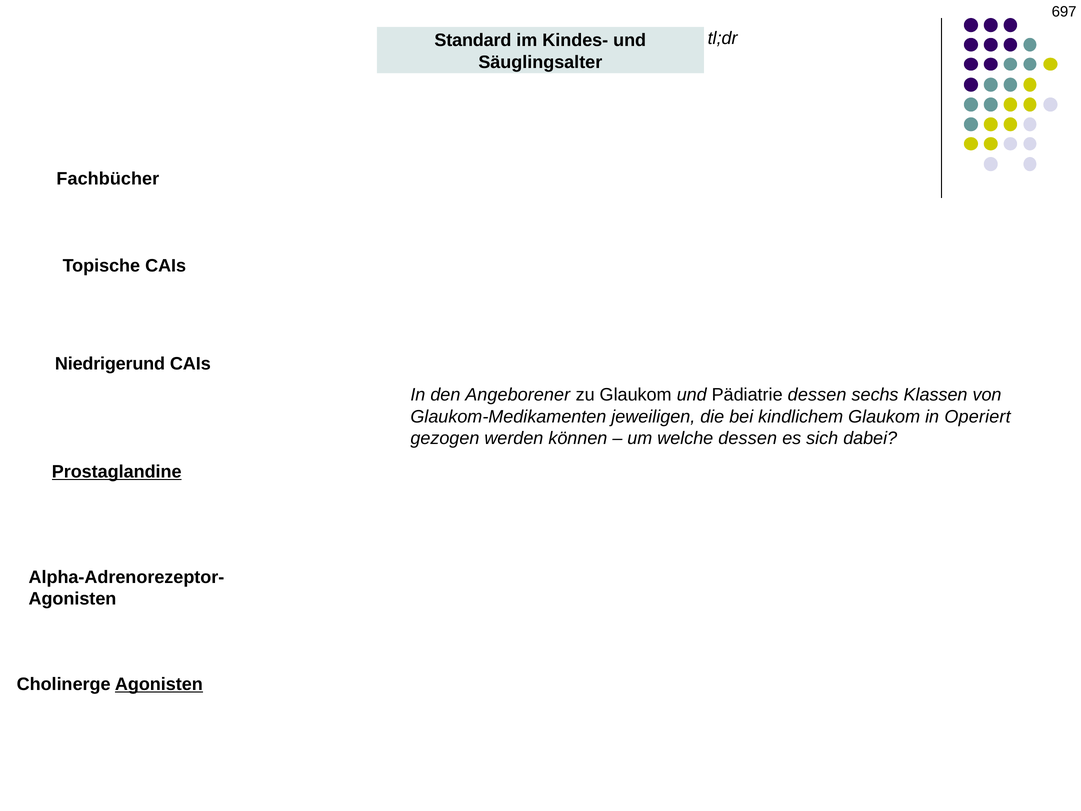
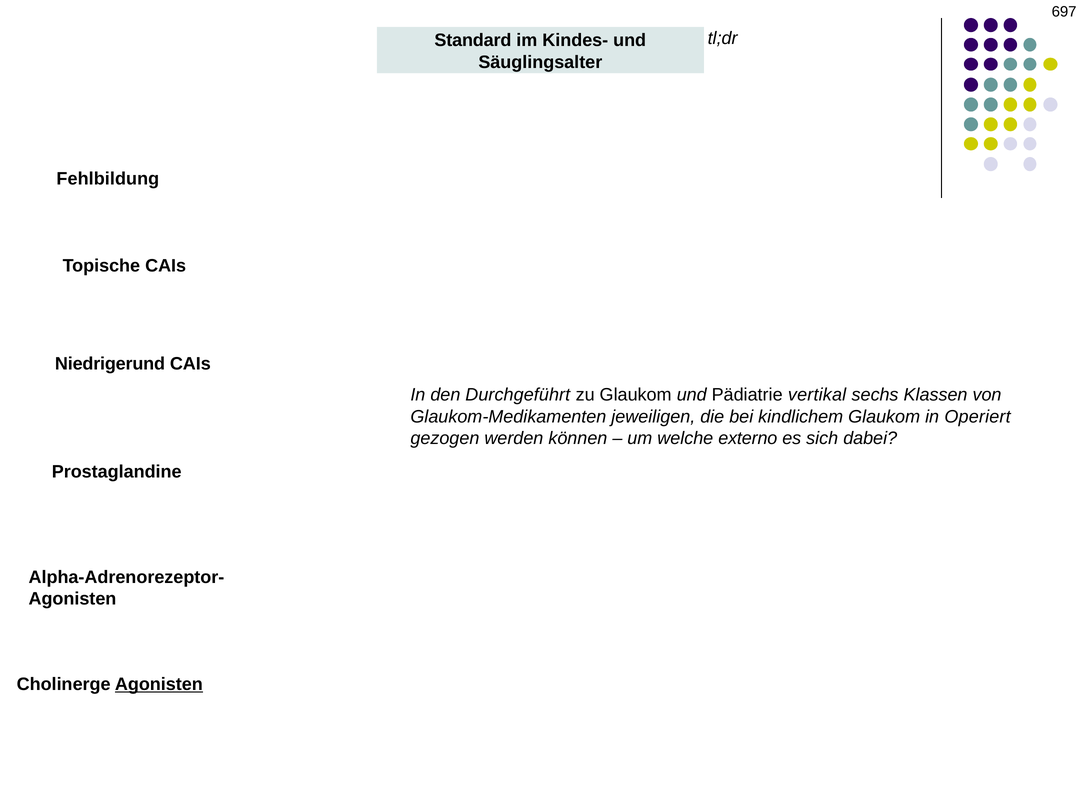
Fachbücher: Fachbücher -> Fehlbildung
Angeborener: Angeborener -> Durchgeführt
Pädiatrie dessen: dessen -> vertikal
welche dessen: dessen -> externo
Prostaglandine underline: present -> none
